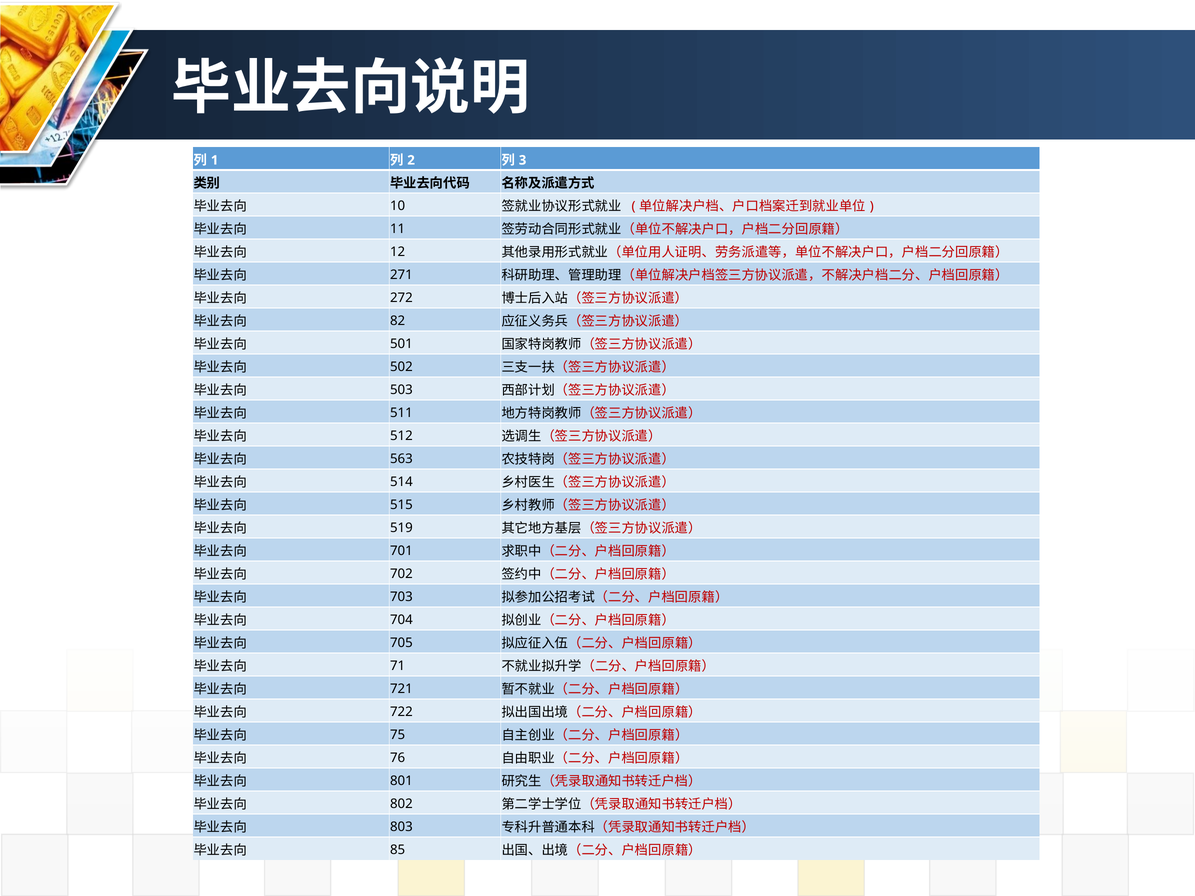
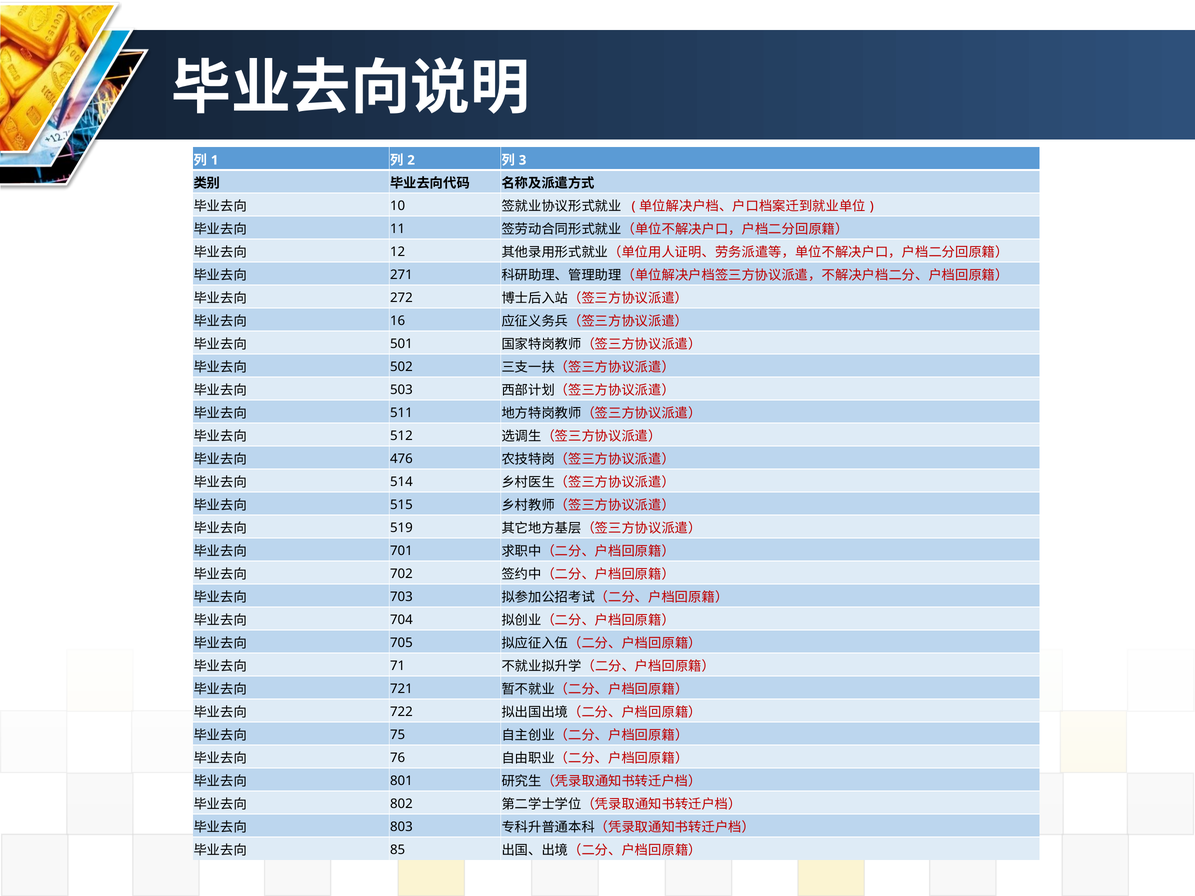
82: 82 -> 16
563: 563 -> 476
